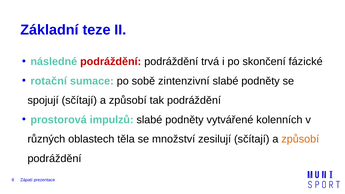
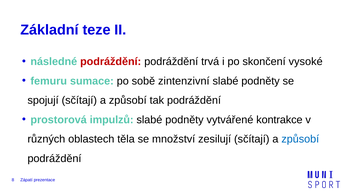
fázické: fázické -> vysoké
rotační: rotační -> femuru
kolenních: kolenních -> kontrakce
způsobí at (300, 139) colour: orange -> blue
